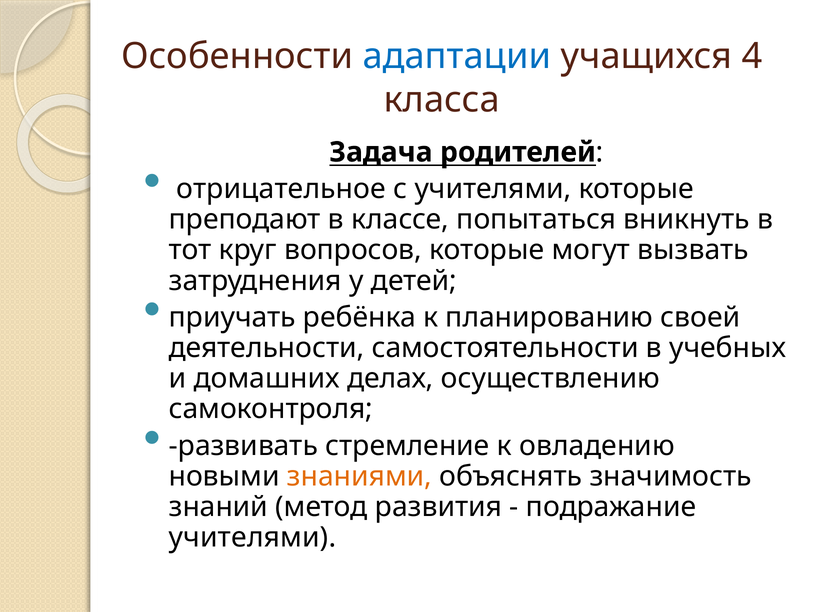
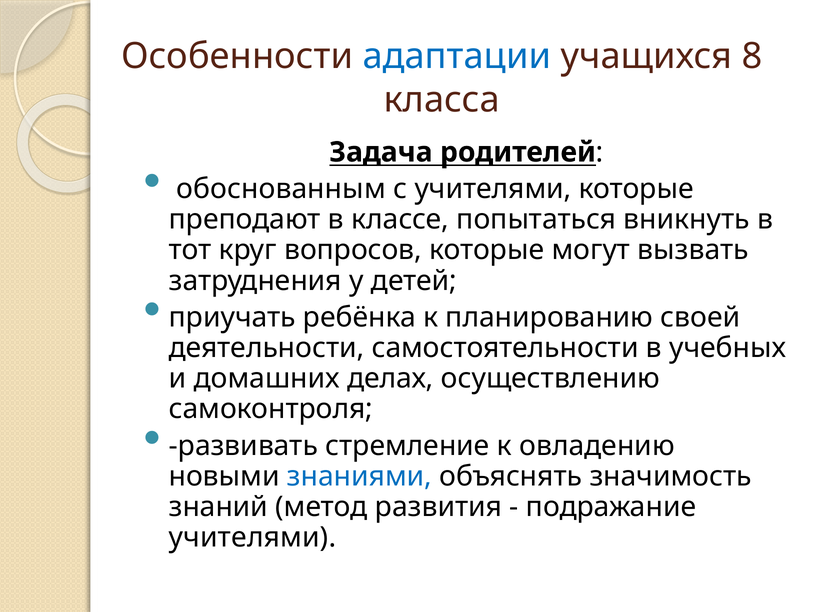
4: 4 -> 8
отрицательное: отрицательное -> обоснованным
знаниями colour: orange -> blue
